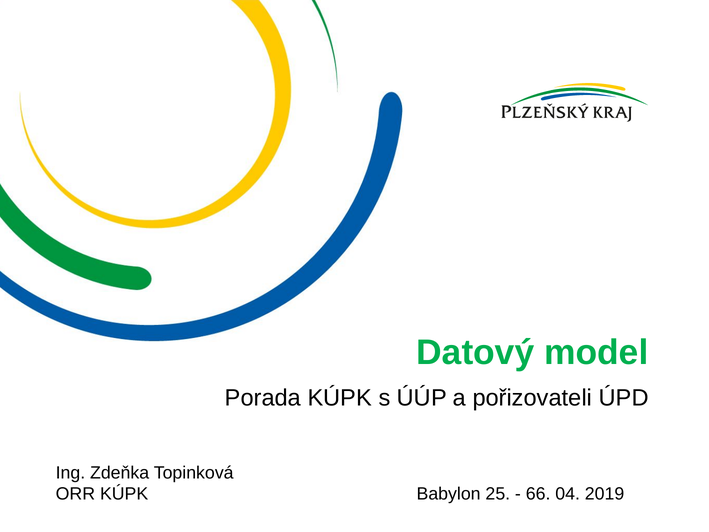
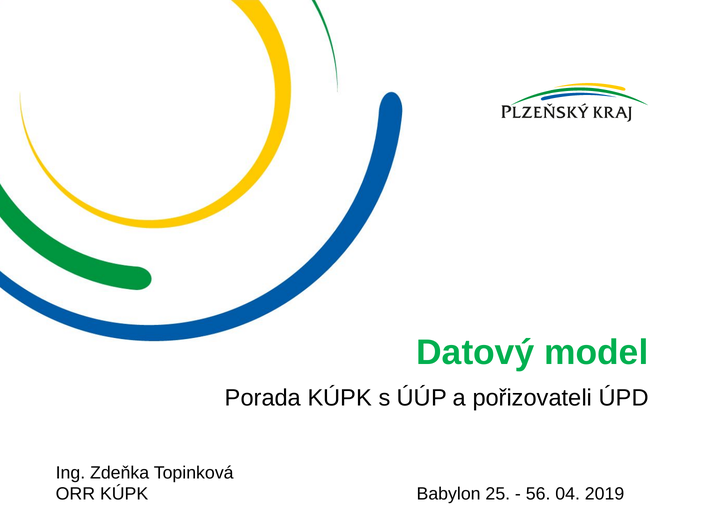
66: 66 -> 56
